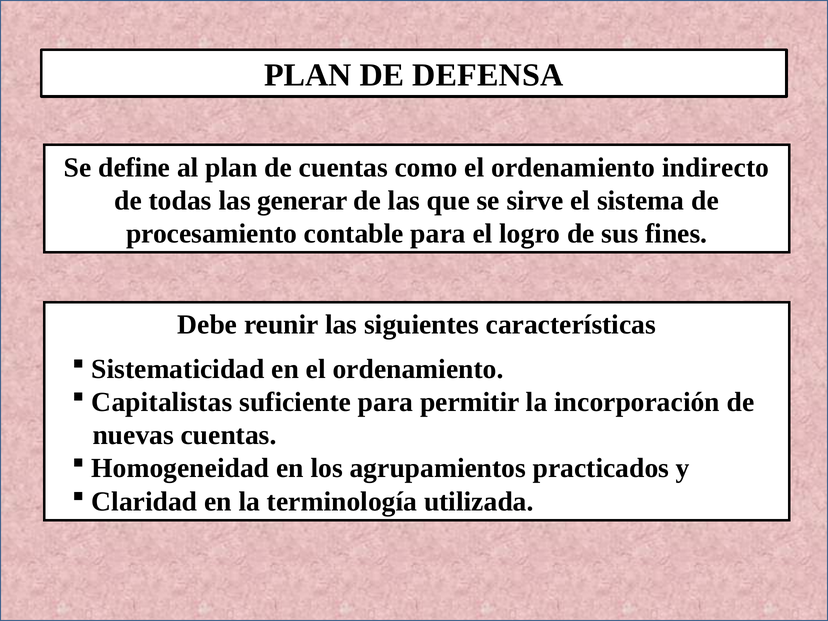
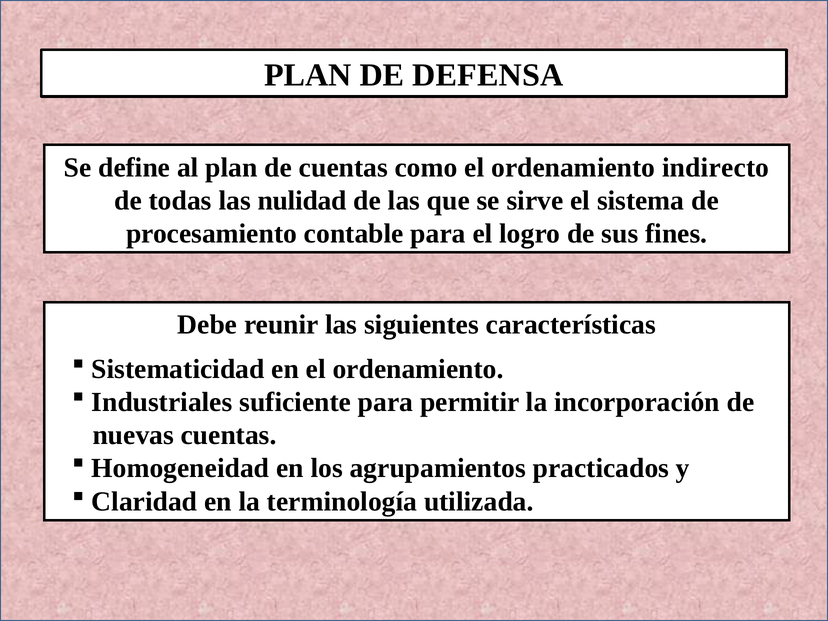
generar: generar -> nulidad
Capitalistas: Capitalistas -> Industriales
